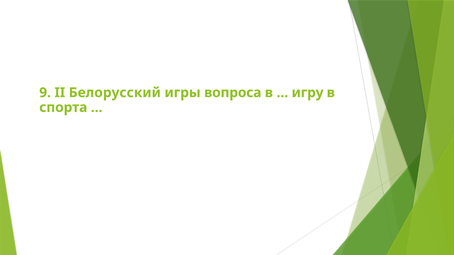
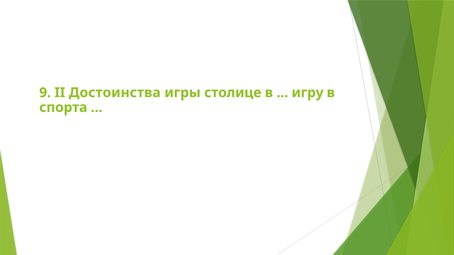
Белорусский: Белорусский -> Достоинства
вопроса: вопроса -> столице
